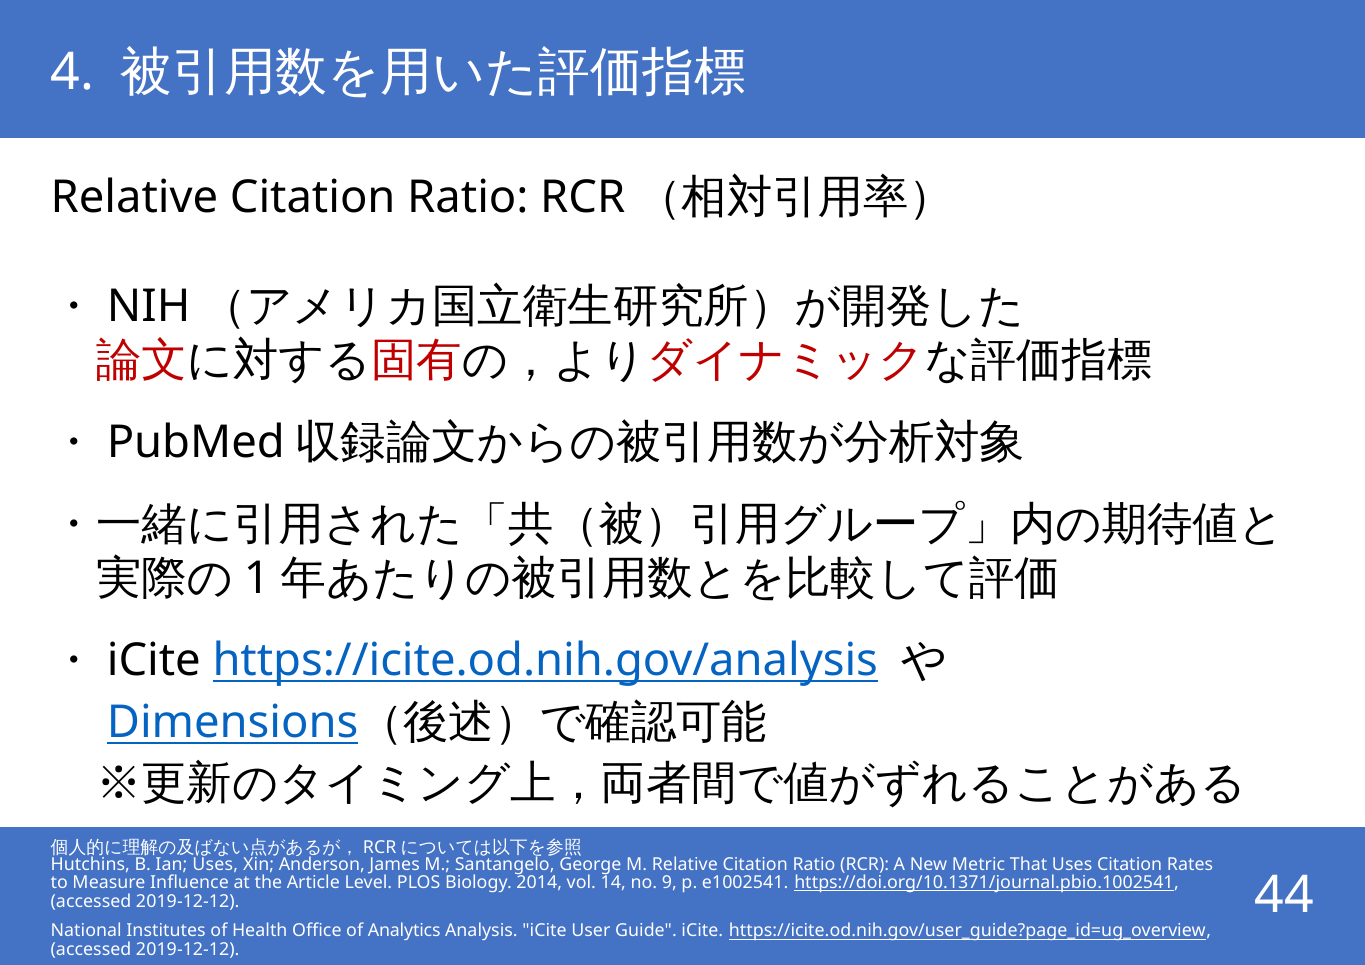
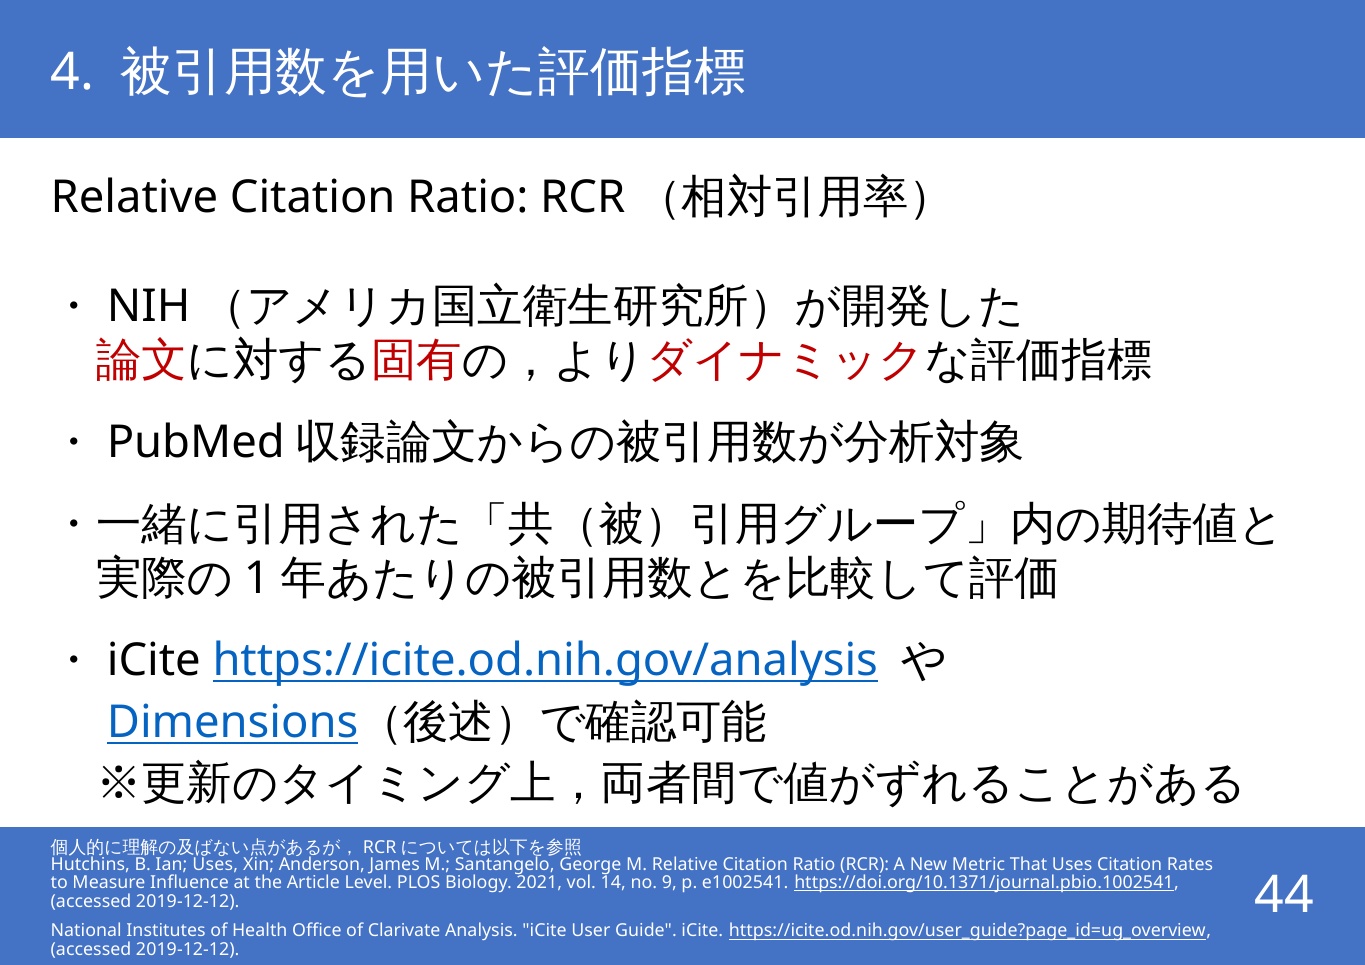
2014: 2014 -> 2021
Analytics: Analytics -> Clarivate
